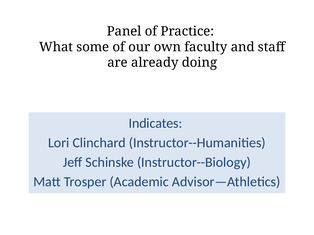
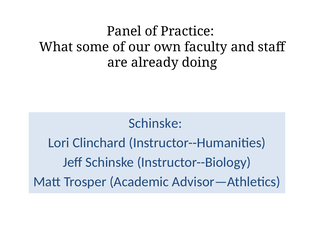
Indicates at (155, 123): Indicates -> Schinske
